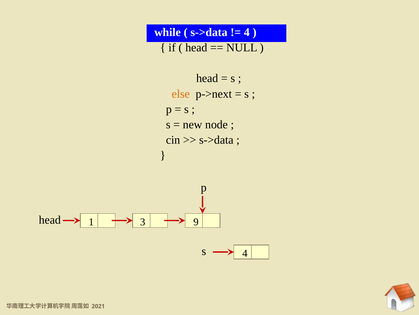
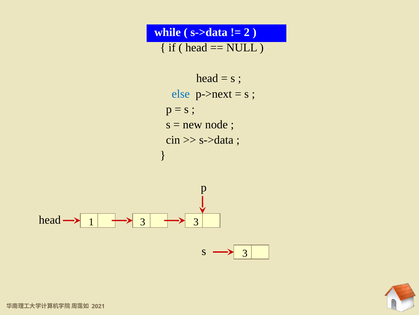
4 at (247, 32): 4 -> 2
else colour: orange -> blue
3 9: 9 -> 3
s 4: 4 -> 3
